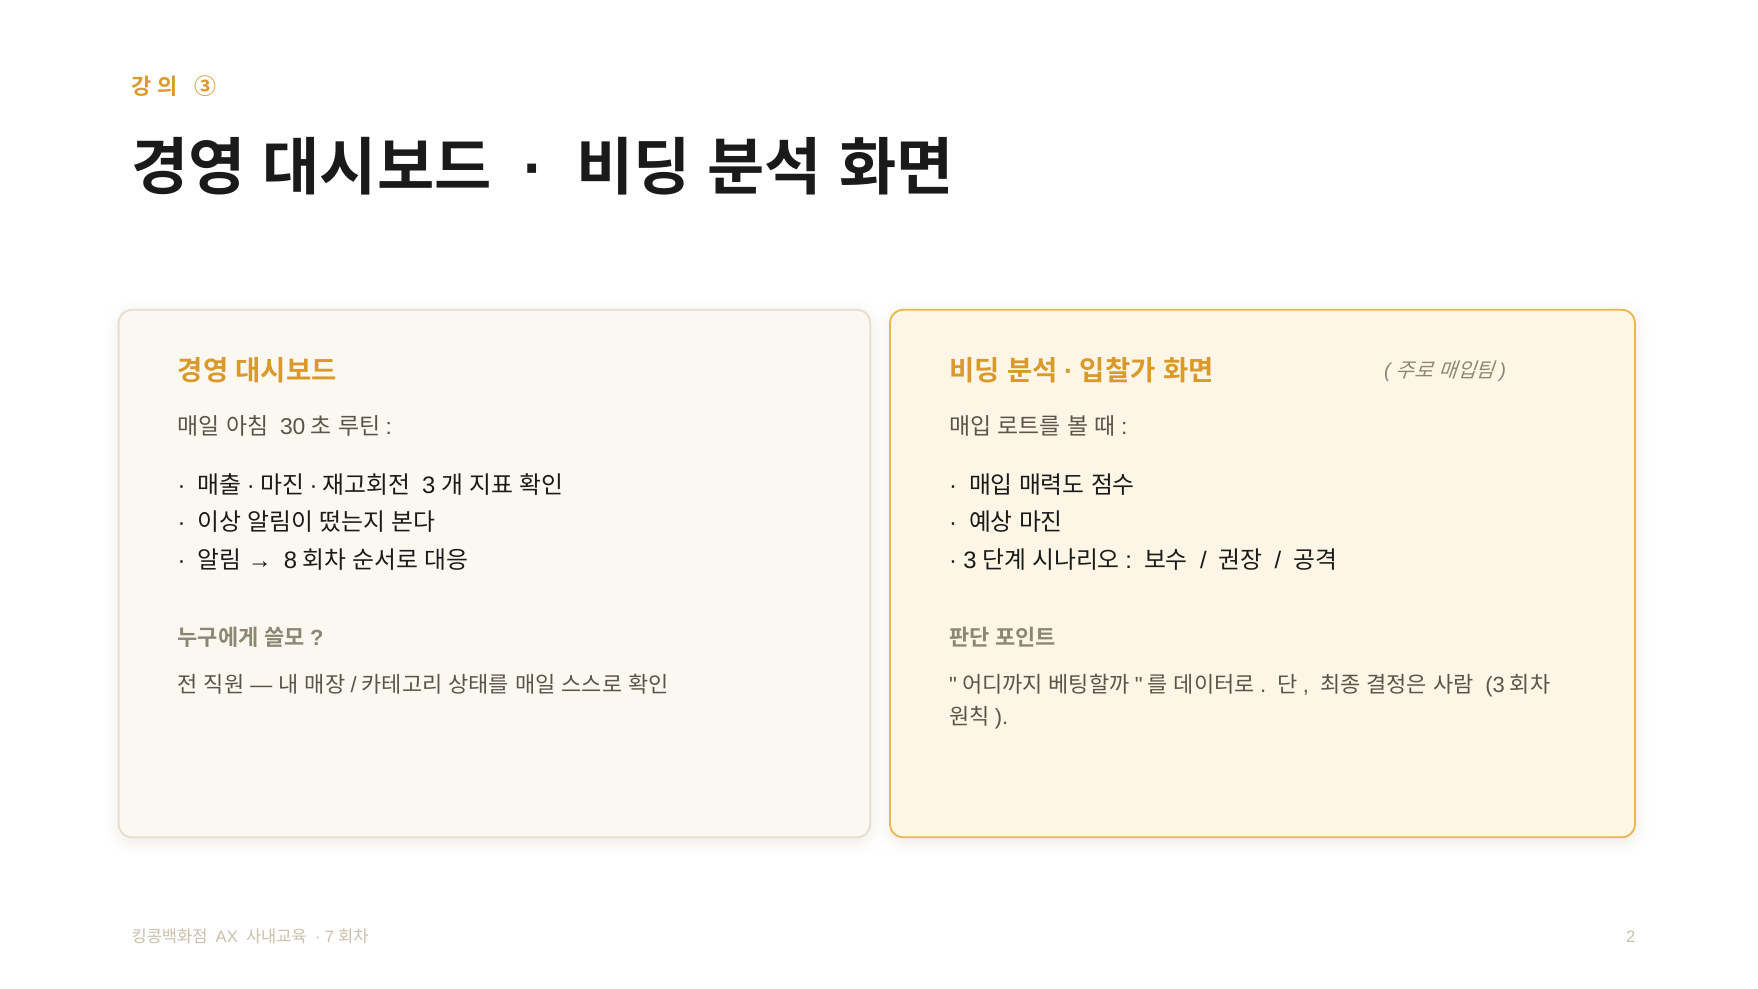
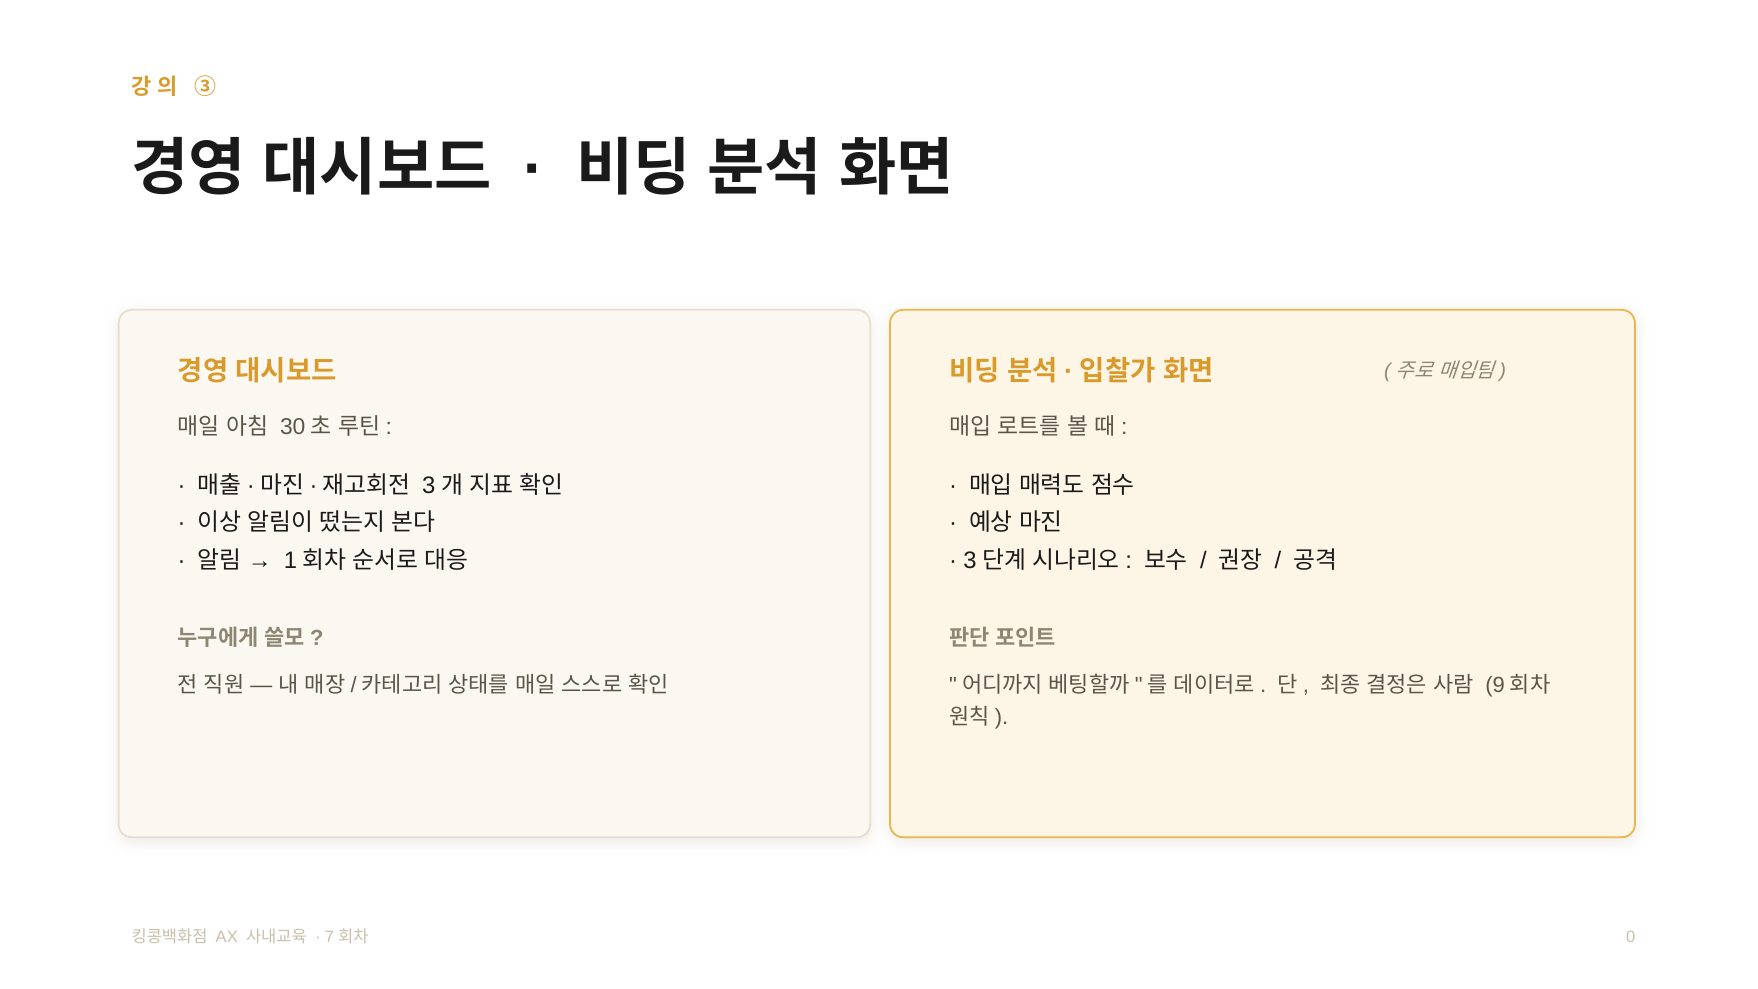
8: 8 -> 1
3 at (1495, 686): 3 -> 9
2: 2 -> 0
